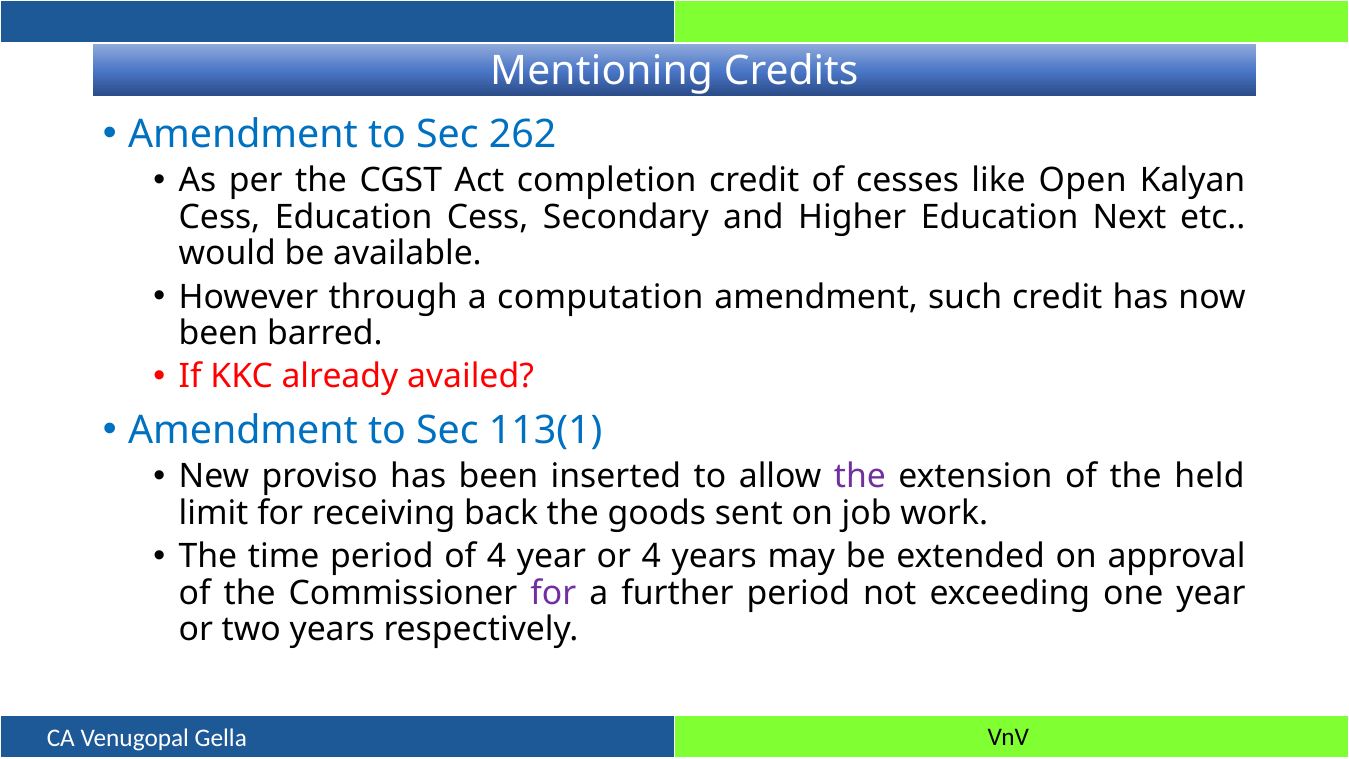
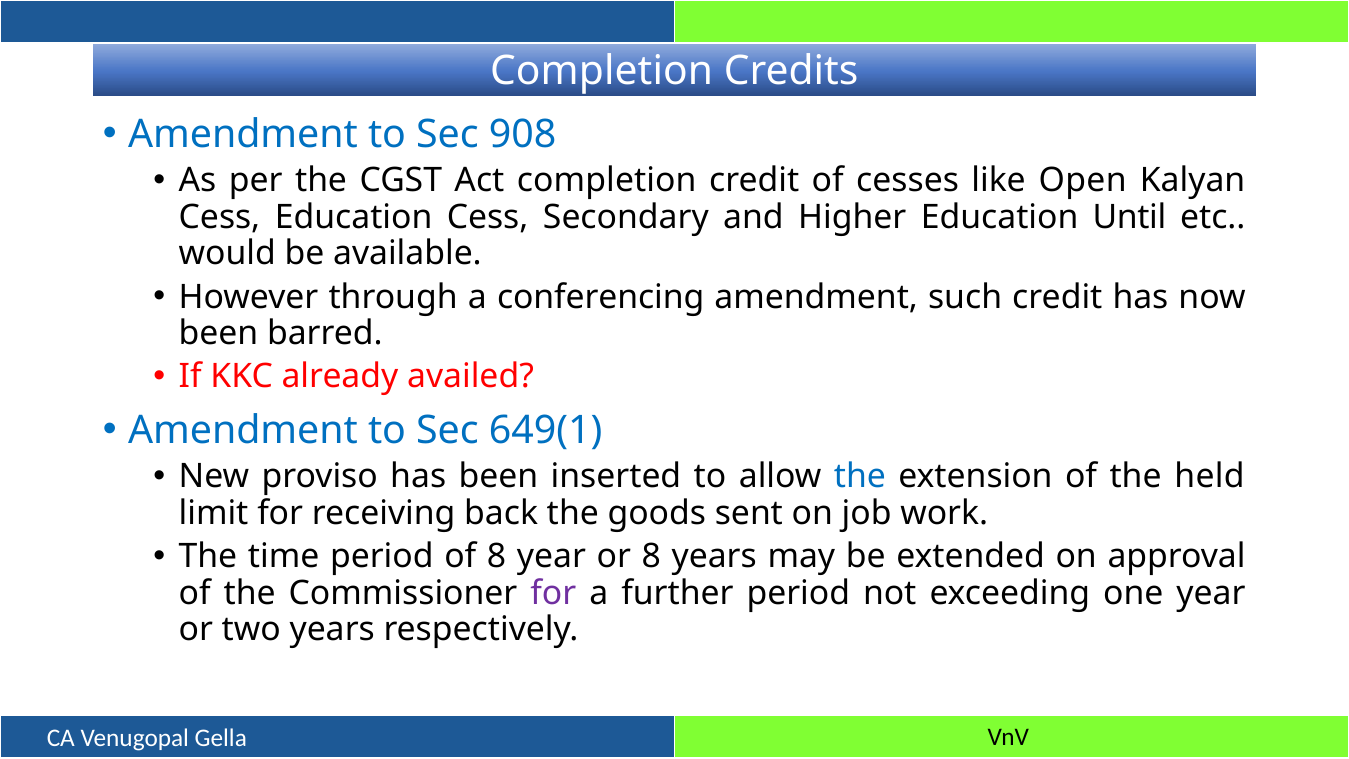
Mentioning at (602, 71): Mentioning -> Completion
262: 262 -> 908
Next: Next -> Until
computation: computation -> conferencing
113(1: 113(1 -> 649(1
the at (860, 477) colour: purple -> blue
of 4: 4 -> 8
or 4: 4 -> 8
